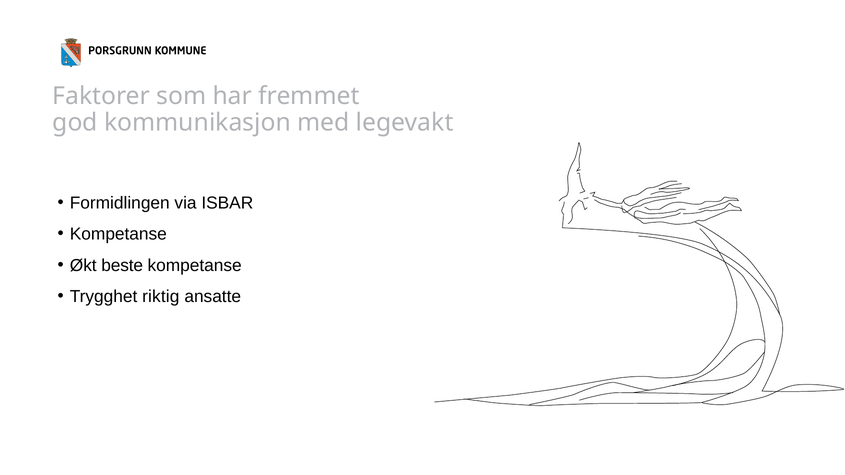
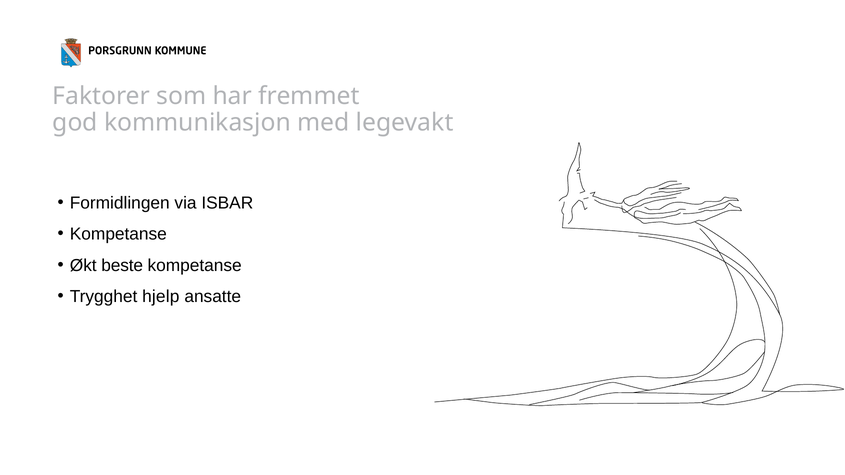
riktig: riktig -> hjelp
